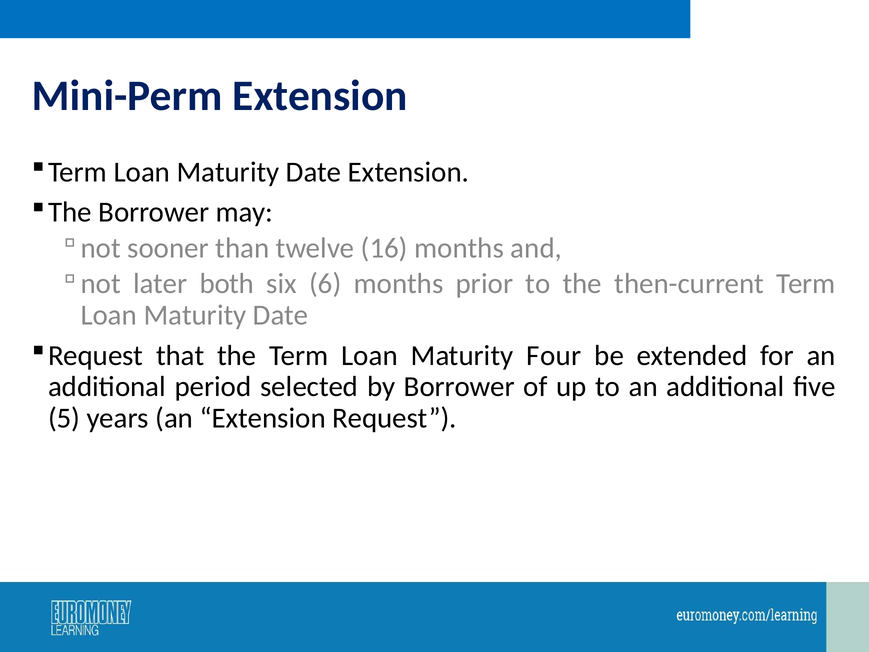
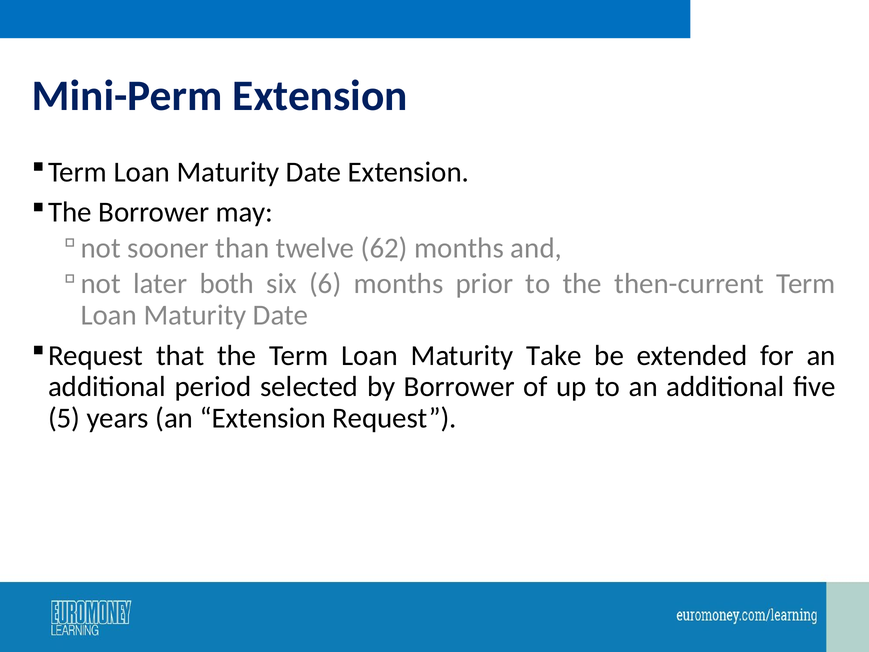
16: 16 -> 62
Four: Four -> Take
